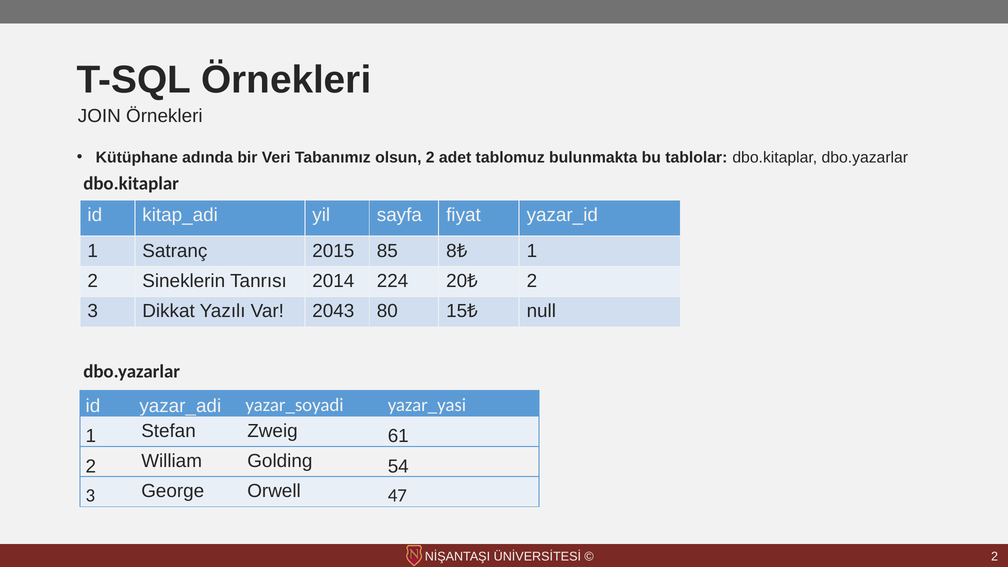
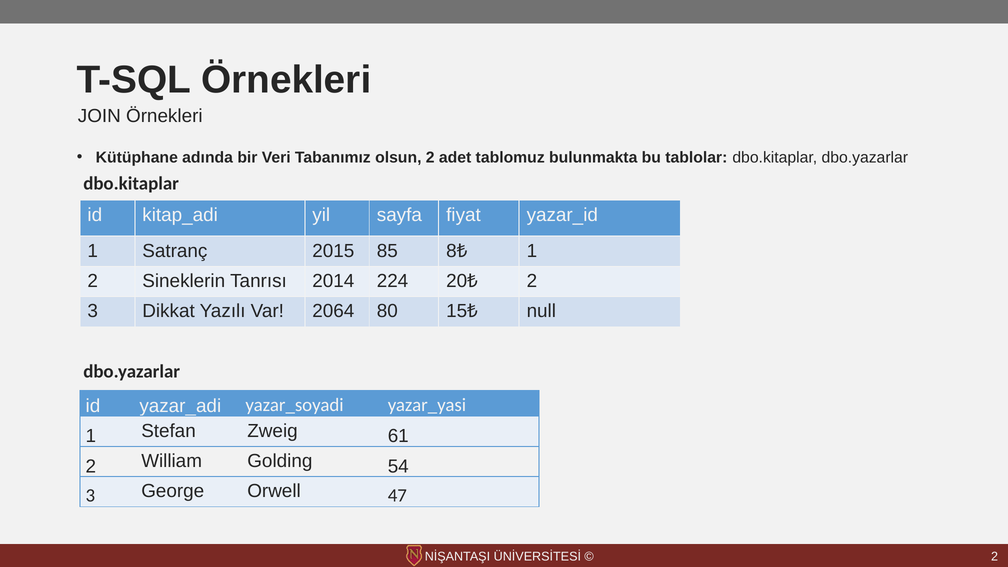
2043: 2043 -> 2064
